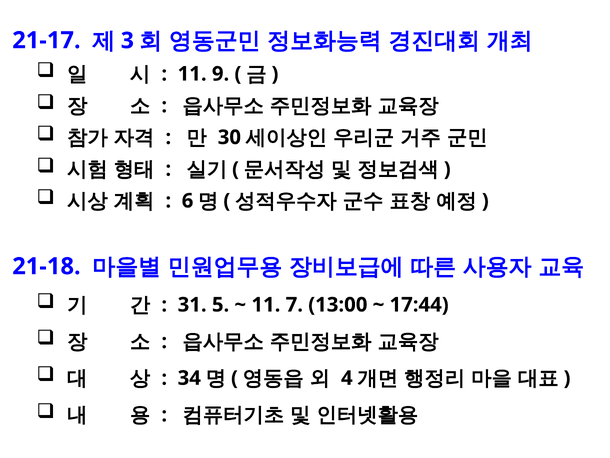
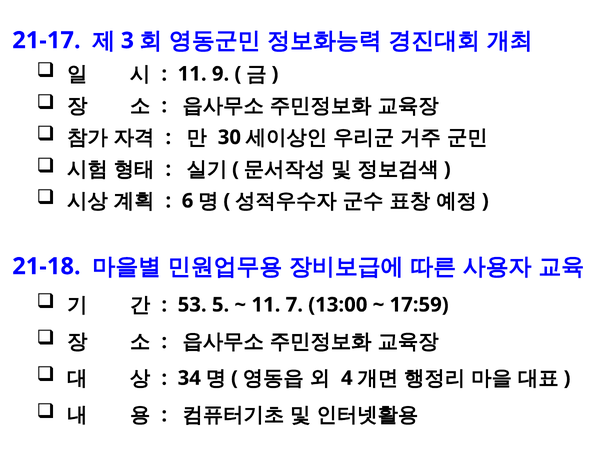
31: 31 -> 53
17:44: 17:44 -> 17:59
